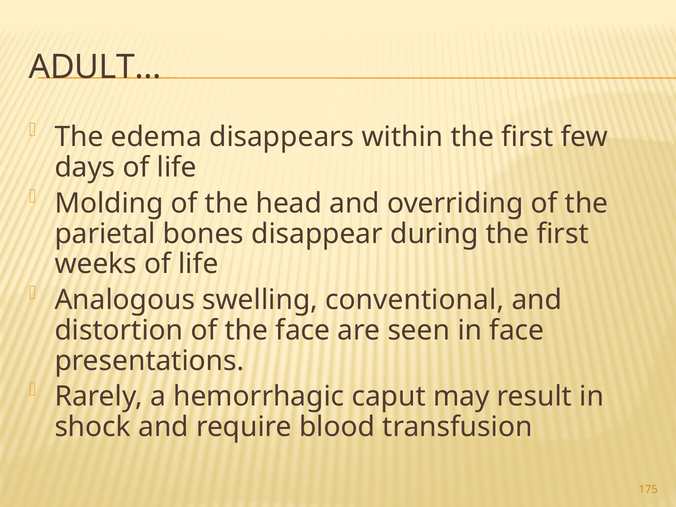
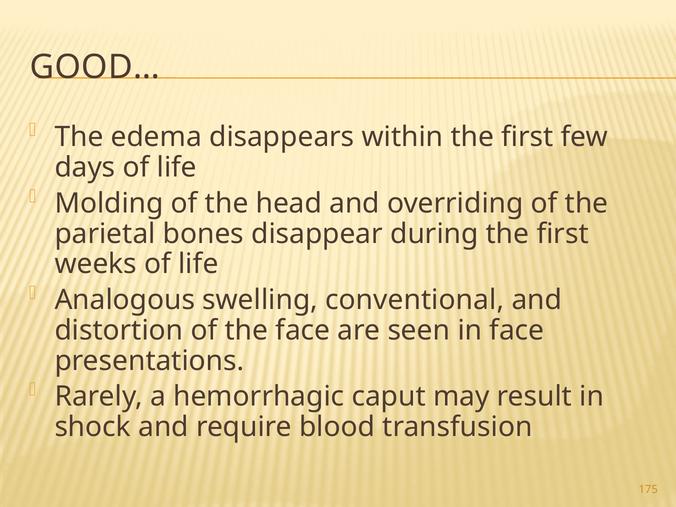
ADULT…: ADULT… -> GOOD…
